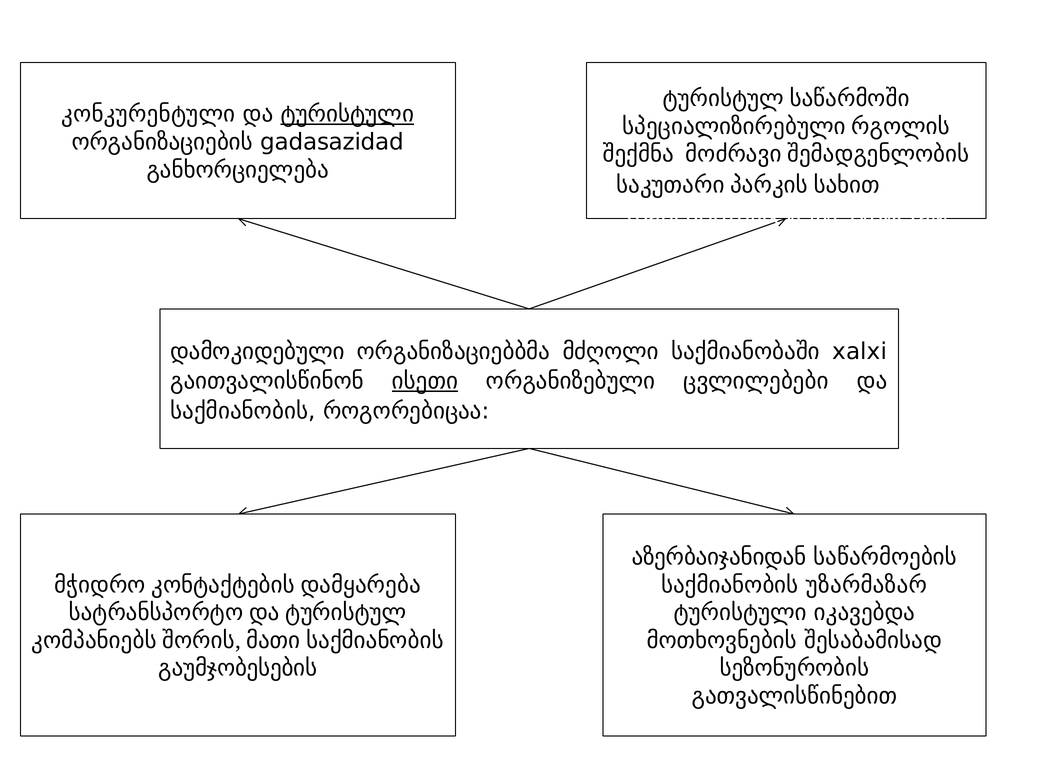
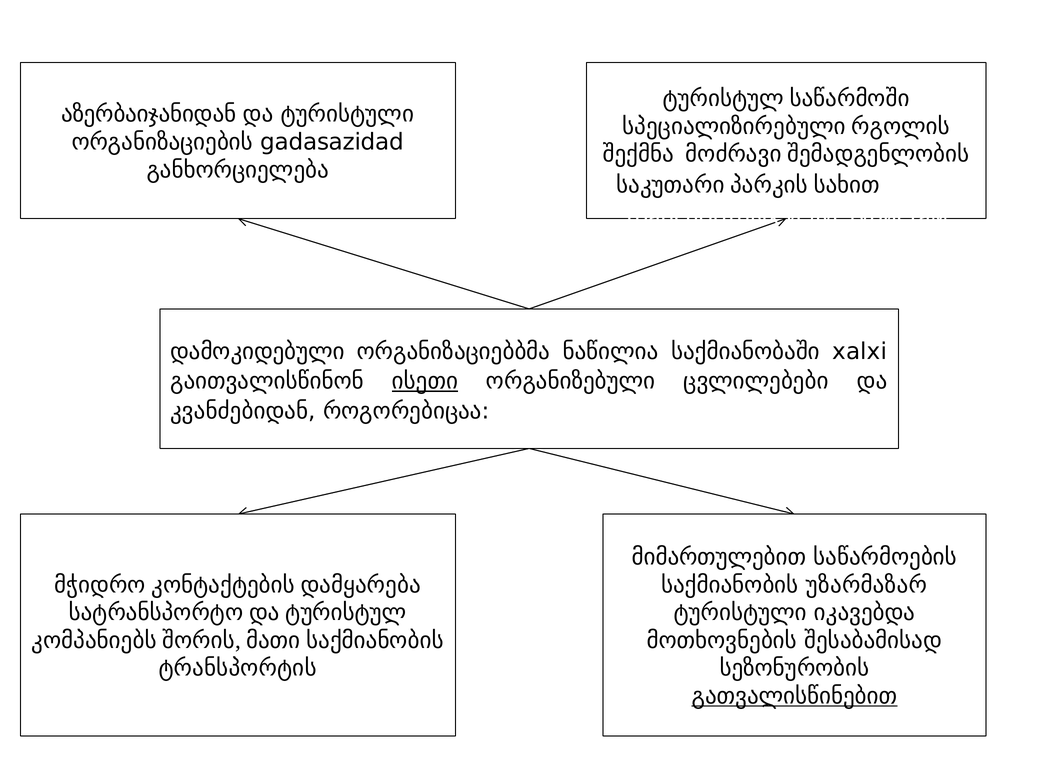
კონკურენტული: კონკურენტული -> აზერბაიჯანიდან
ტურისტული at (347, 114) underline: present -> none
მძღოლი: მძღოლი -> ნაწილია
საქმიანობის at (243, 411): საქმიანობის -> კვანძებიდან
აზერბაიჯანიდან: აზერბაიჯანიდან -> მიმართულებით
გაუმჯობესების: გაუმჯობესების -> ტრანსპორტის
გათვალისწინებით underline: none -> present
